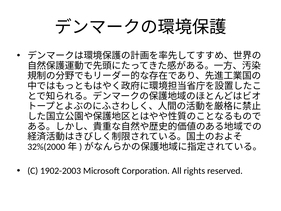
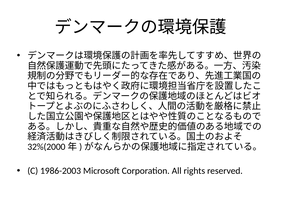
1902-2003: 1902-2003 -> 1986-2003
